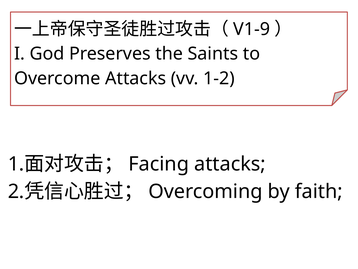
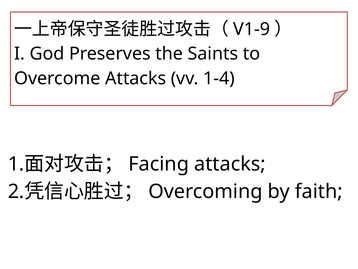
1-2: 1-2 -> 1-4
